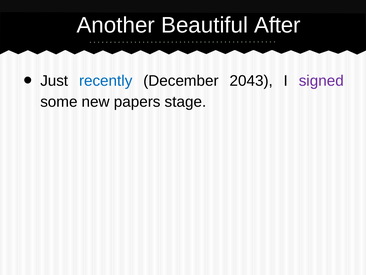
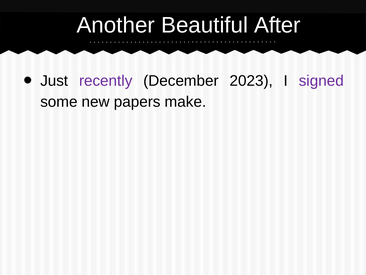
recently colour: blue -> purple
2043: 2043 -> 2023
stage: stage -> make
